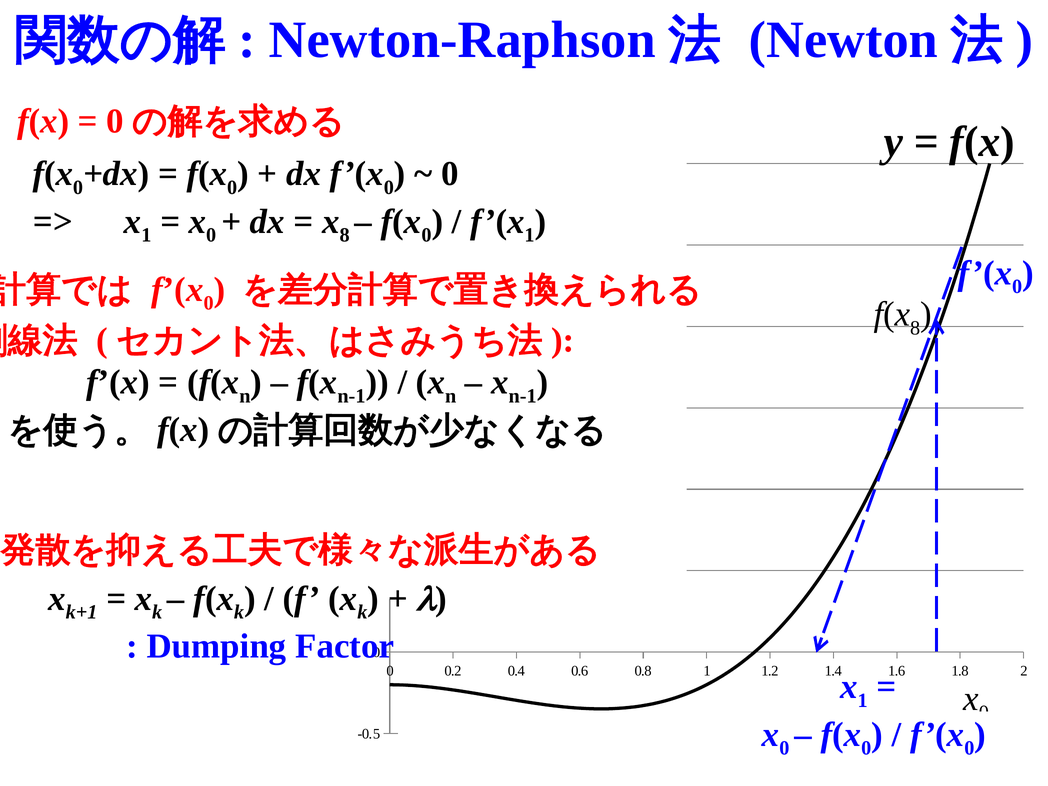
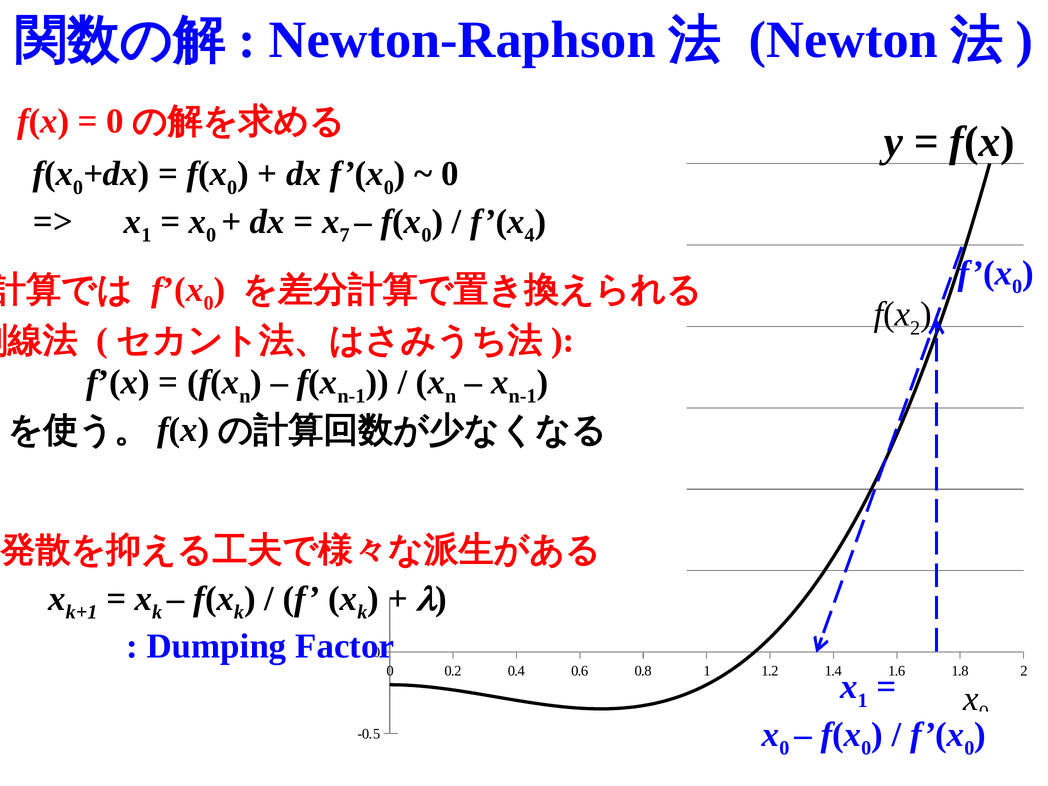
8 at (345, 235): 8 -> 7
f’(x 1: 1 -> 4
f(x 8: 8 -> 2
